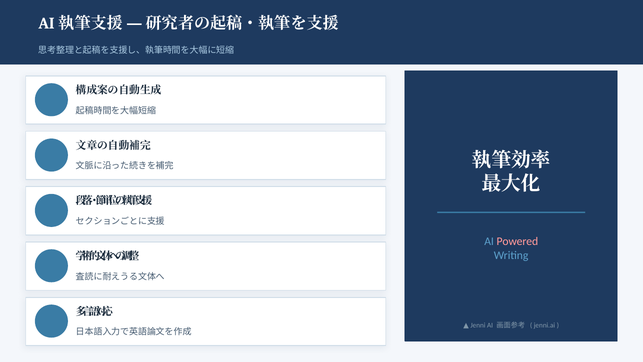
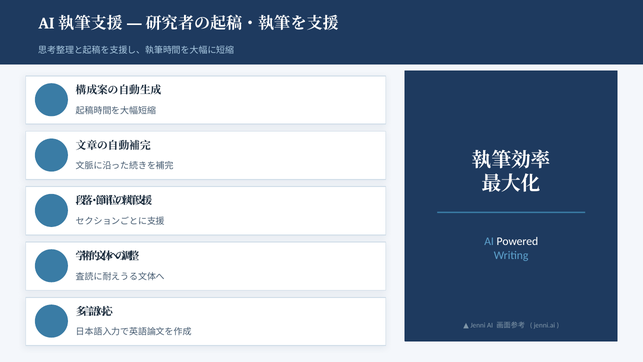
Powered colour: pink -> white
